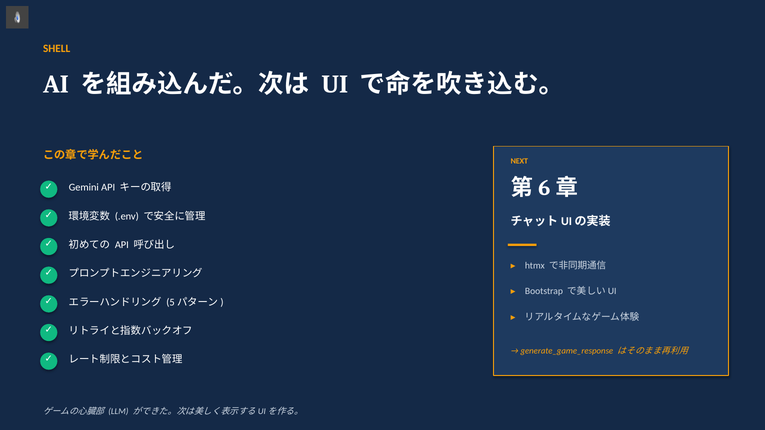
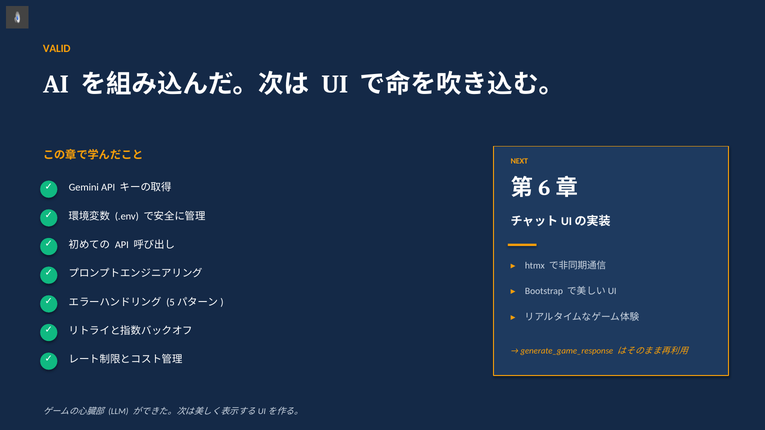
SHELL: SHELL -> VALID
